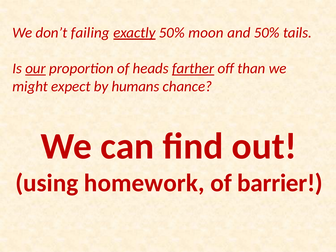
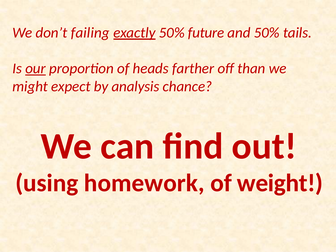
moon: moon -> future
farther underline: present -> none
humans: humans -> analysis
barrier: barrier -> weight
